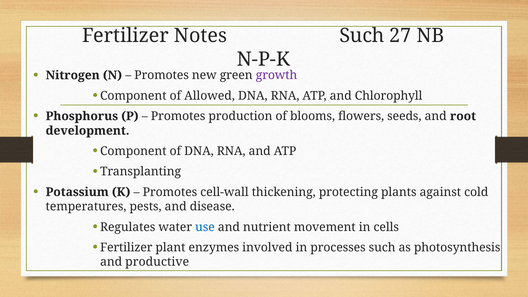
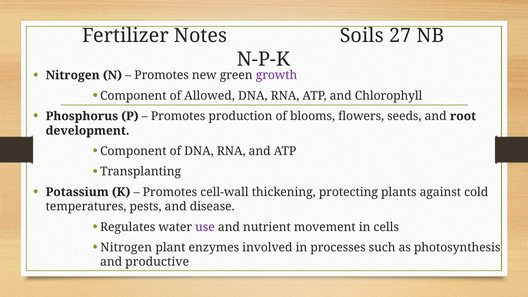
Notes Such: Such -> Soils
use colour: blue -> purple
Fertilizer at (126, 247): Fertilizer -> Nitrogen
